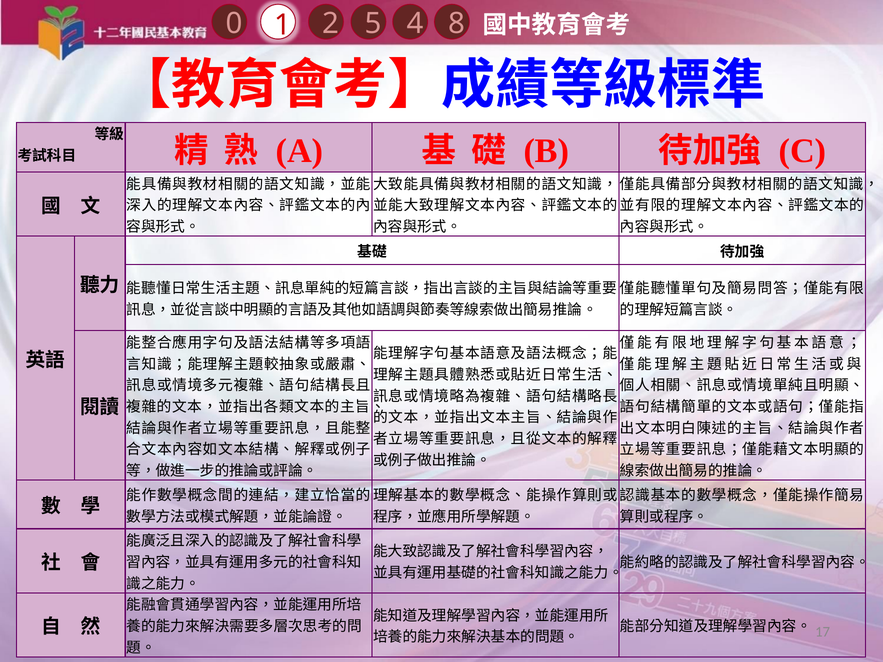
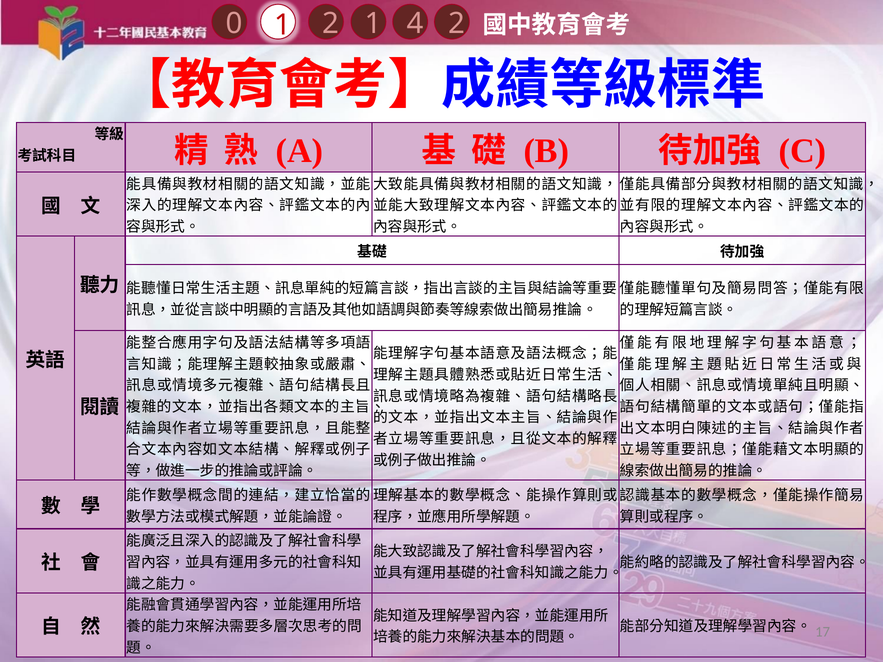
4 8: 8 -> 2
1 5: 5 -> 1
